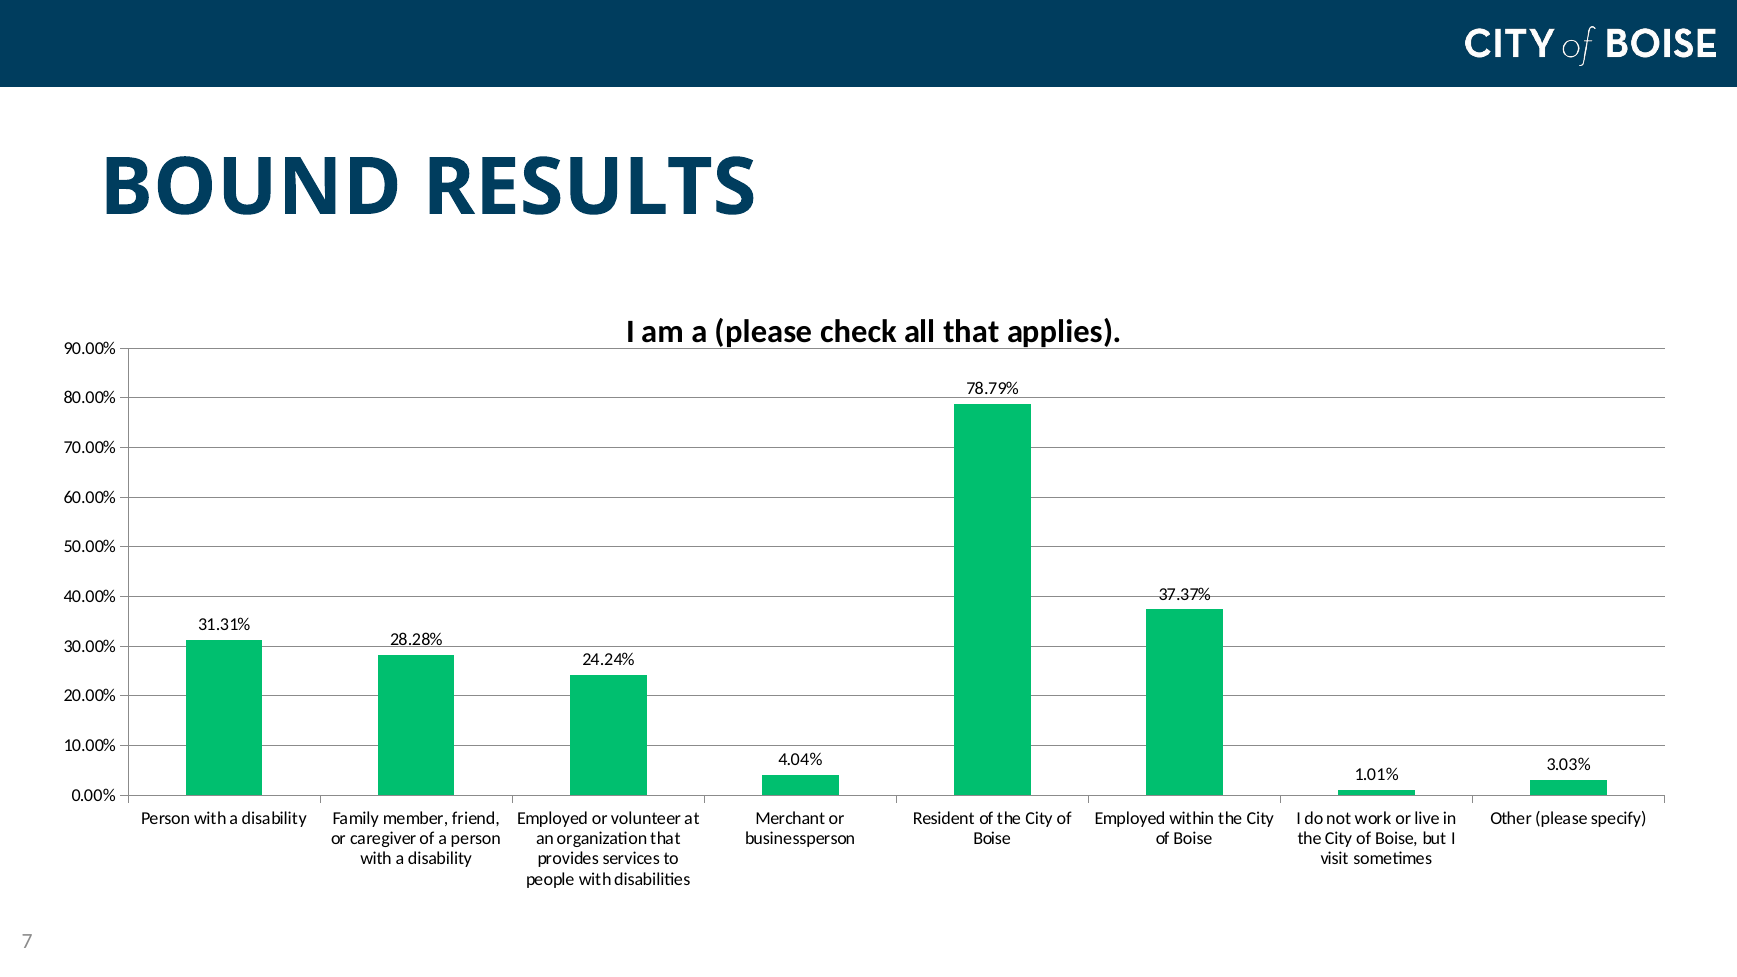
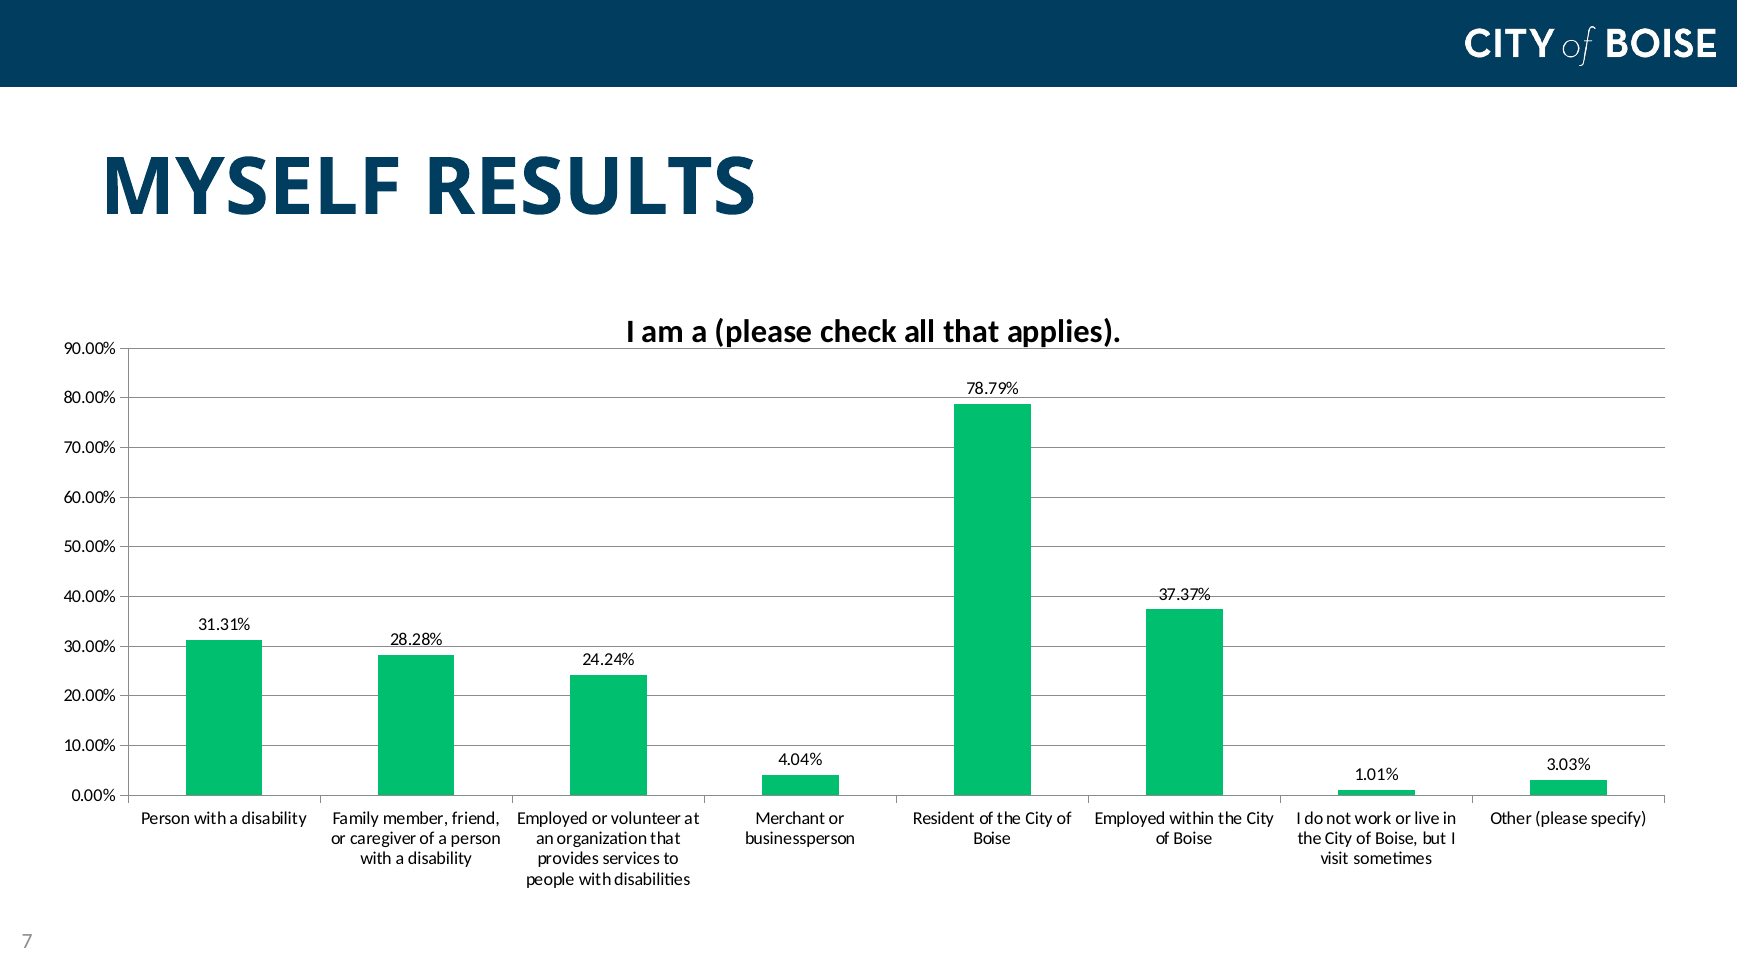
BOUND: BOUND -> MYSELF
